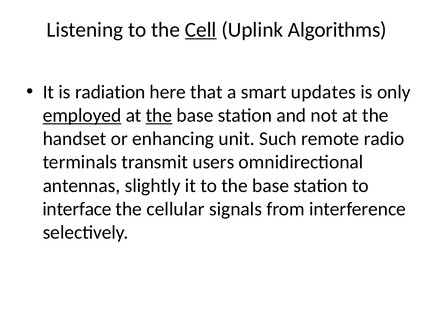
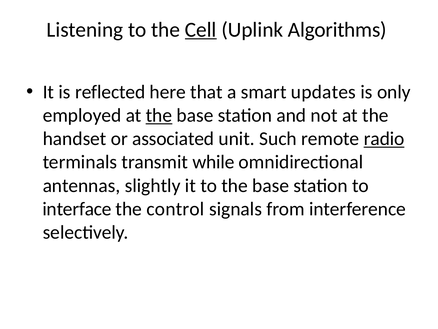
radiation: radiation -> reflected
employed underline: present -> none
enhancing: enhancing -> associated
radio underline: none -> present
users: users -> while
cellular: cellular -> control
